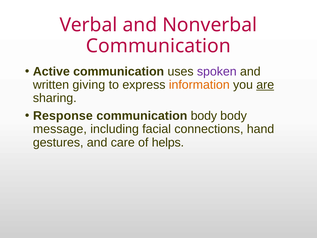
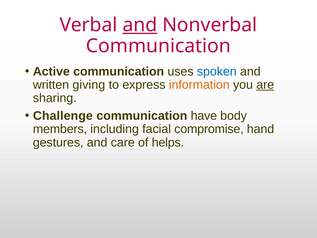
and at (140, 25) underline: none -> present
spoken colour: purple -> blue
Response: Response -> Challenge
communication body: body -> have
message: message -> members
connections: connections -> compromise
